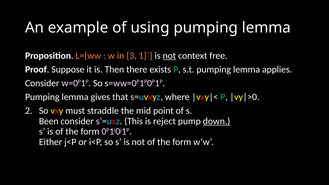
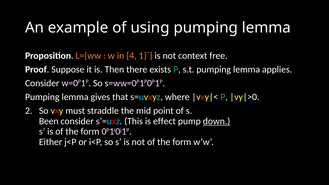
3: 3 -> 4
not at (169, 56) underline: present -> none
reject: reject -> effect
